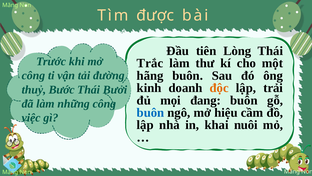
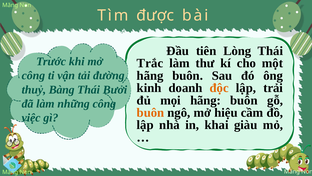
Bước: Bước -> Bàng
mọi đang: đang -> hãng
buôn at (150, 112) colour: blue -> orange
nuôi: nuôi -> giàu
